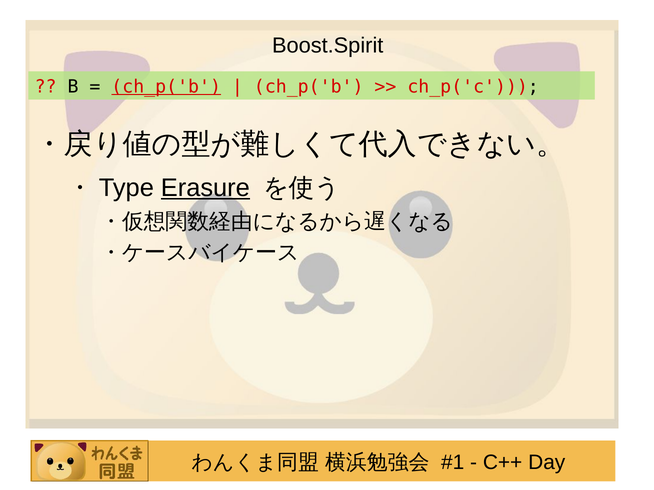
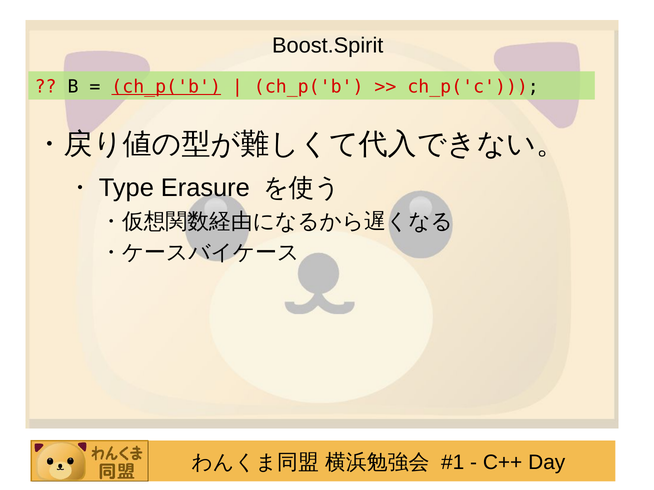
Erasure underline: present -> none
